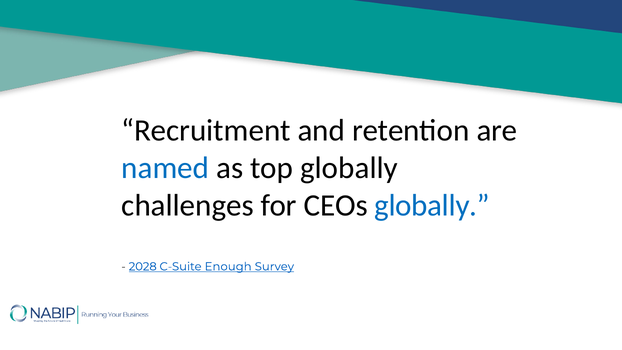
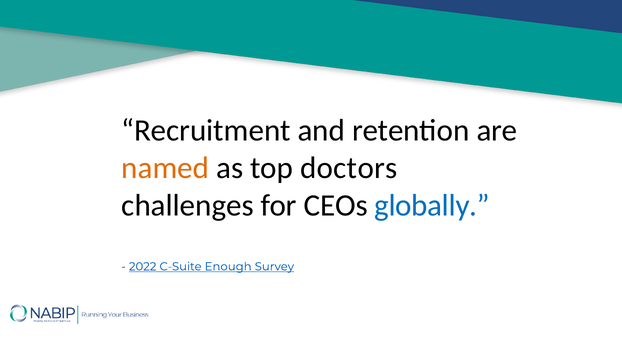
named colour: blue -> orange
top globally: globally -> doctors
2028: 2028 -> 2022
